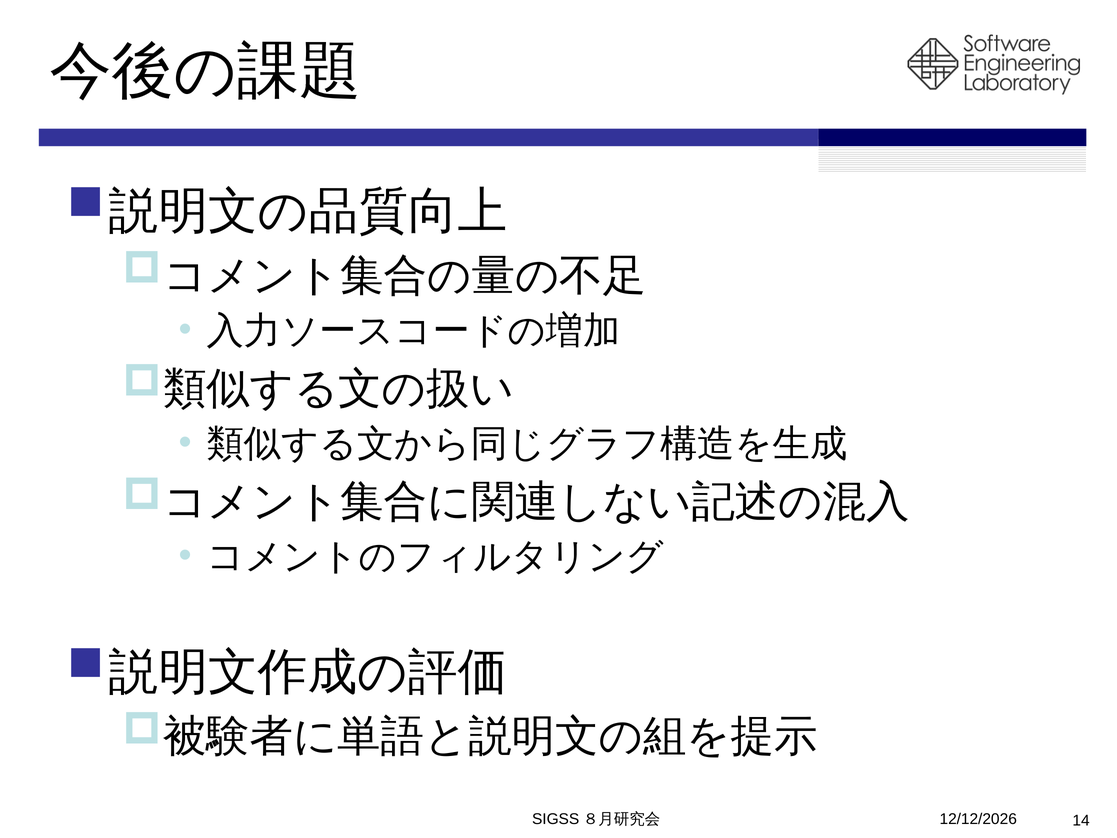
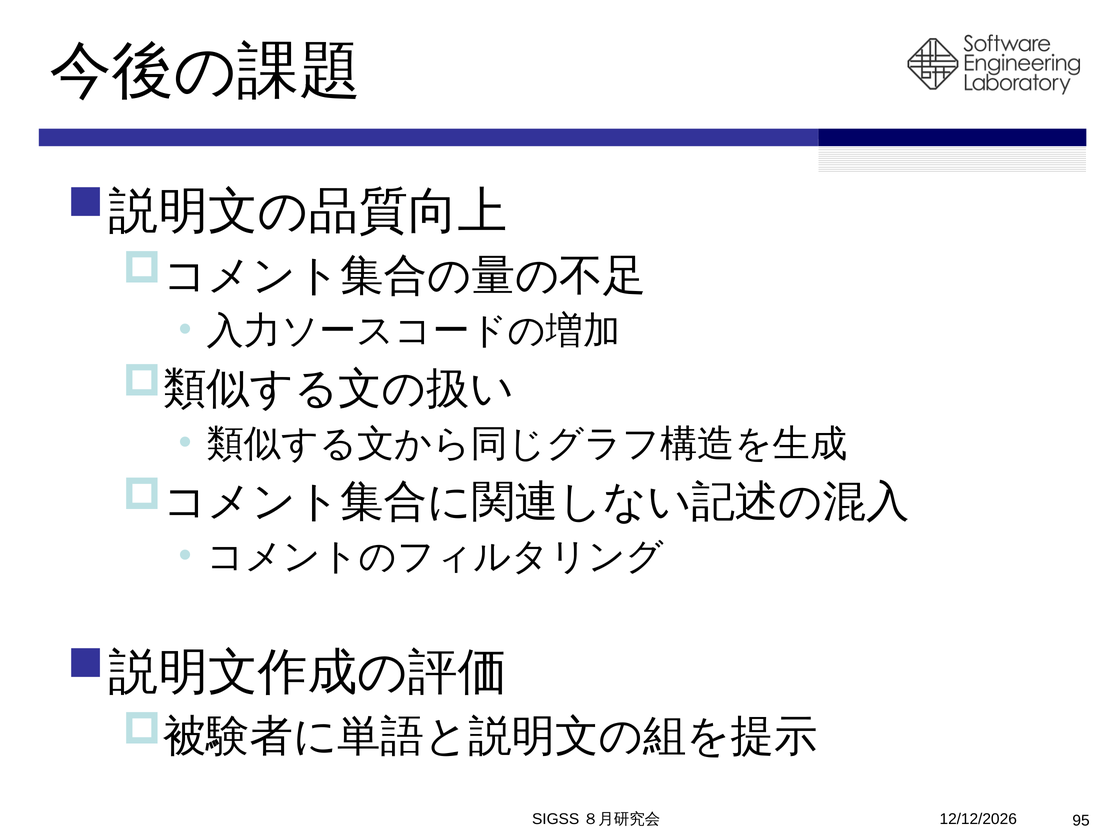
14: 14 -> 95
